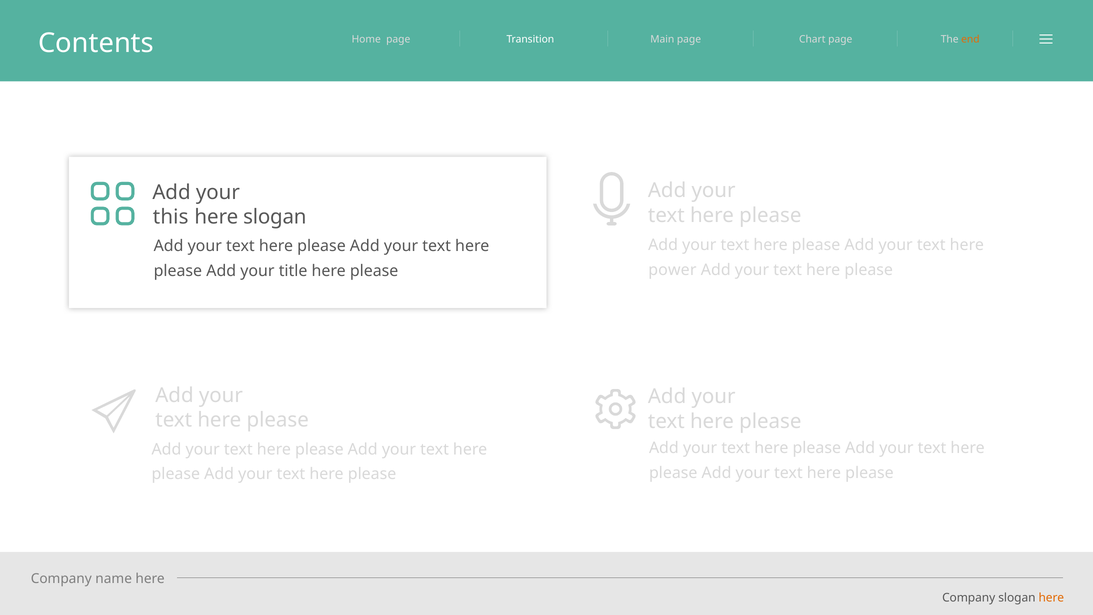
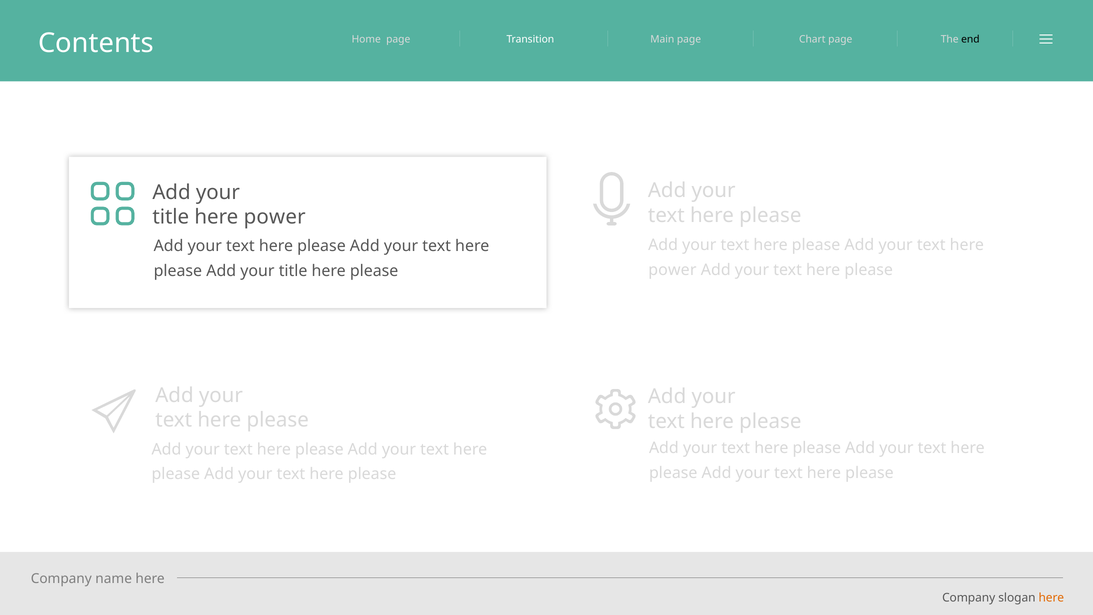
end colour: orange -> black
this at (171, 217): this -> title
slogan at (275, 217): slogan -> power
